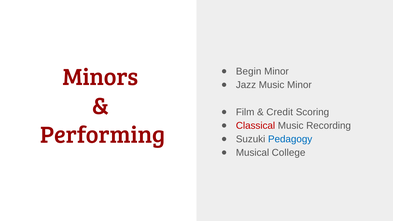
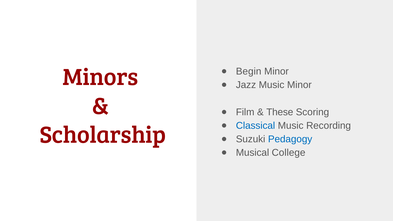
Credit: Credit -> These
Classical colour: red -> blue
Performing: Performing -> Scholarship
